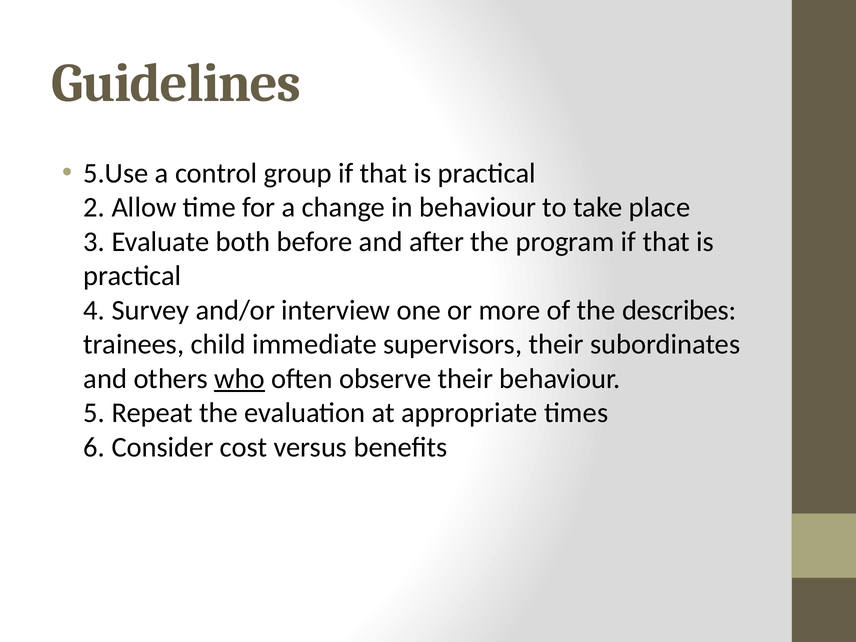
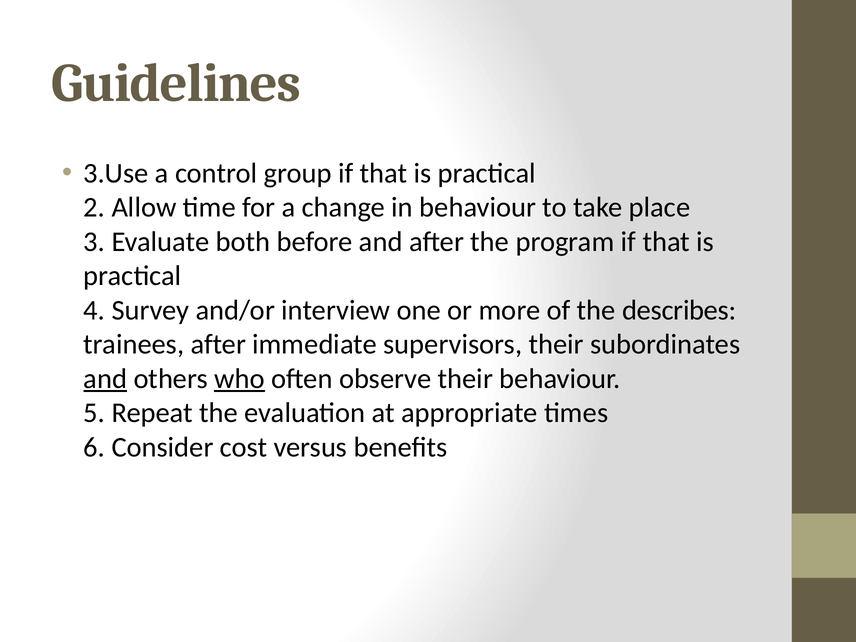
5.Use: 5.Use -> 3.Use
trainees child: child -> after
and at (105, 379) underline: none -> present
